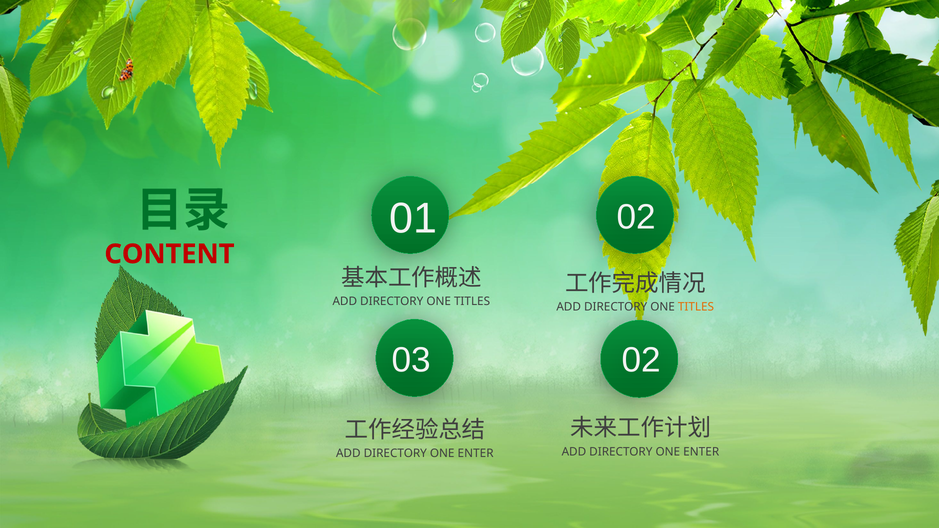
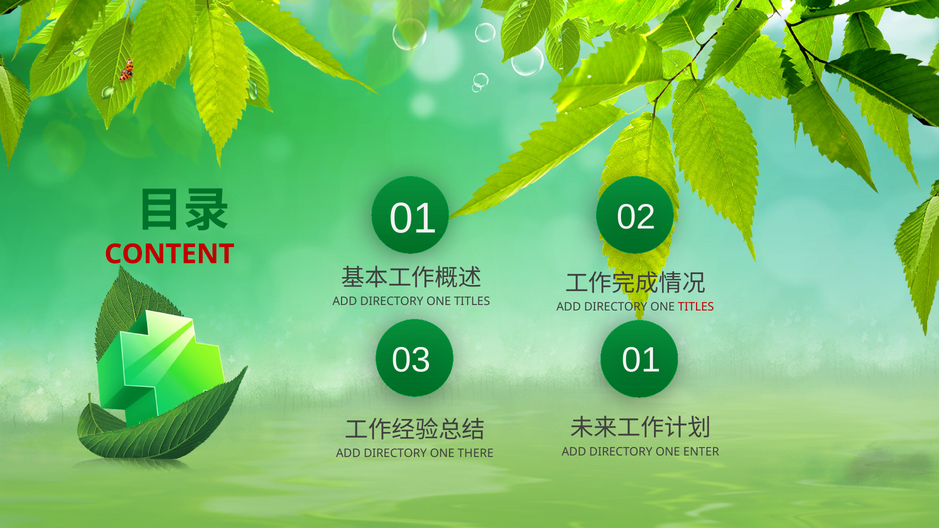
TITLES at (696, 307) colour: orange -> red
03 02: 02 -> 01
ENTER at (476, 453): ENTER -> THERE
